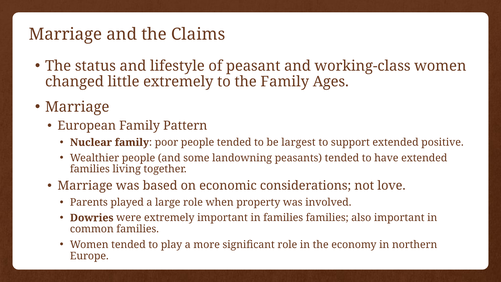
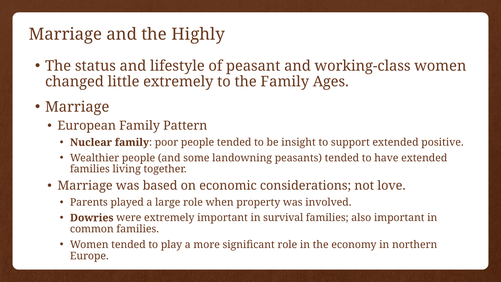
Claims: Claims -> Highly
largest: largest -> insight
in families: families -> survival
